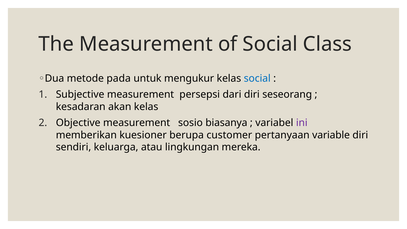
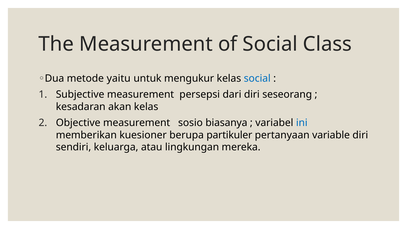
pada: pada -> yaitu
ini colour: purple -> blue
customer: customer -> partikuler
